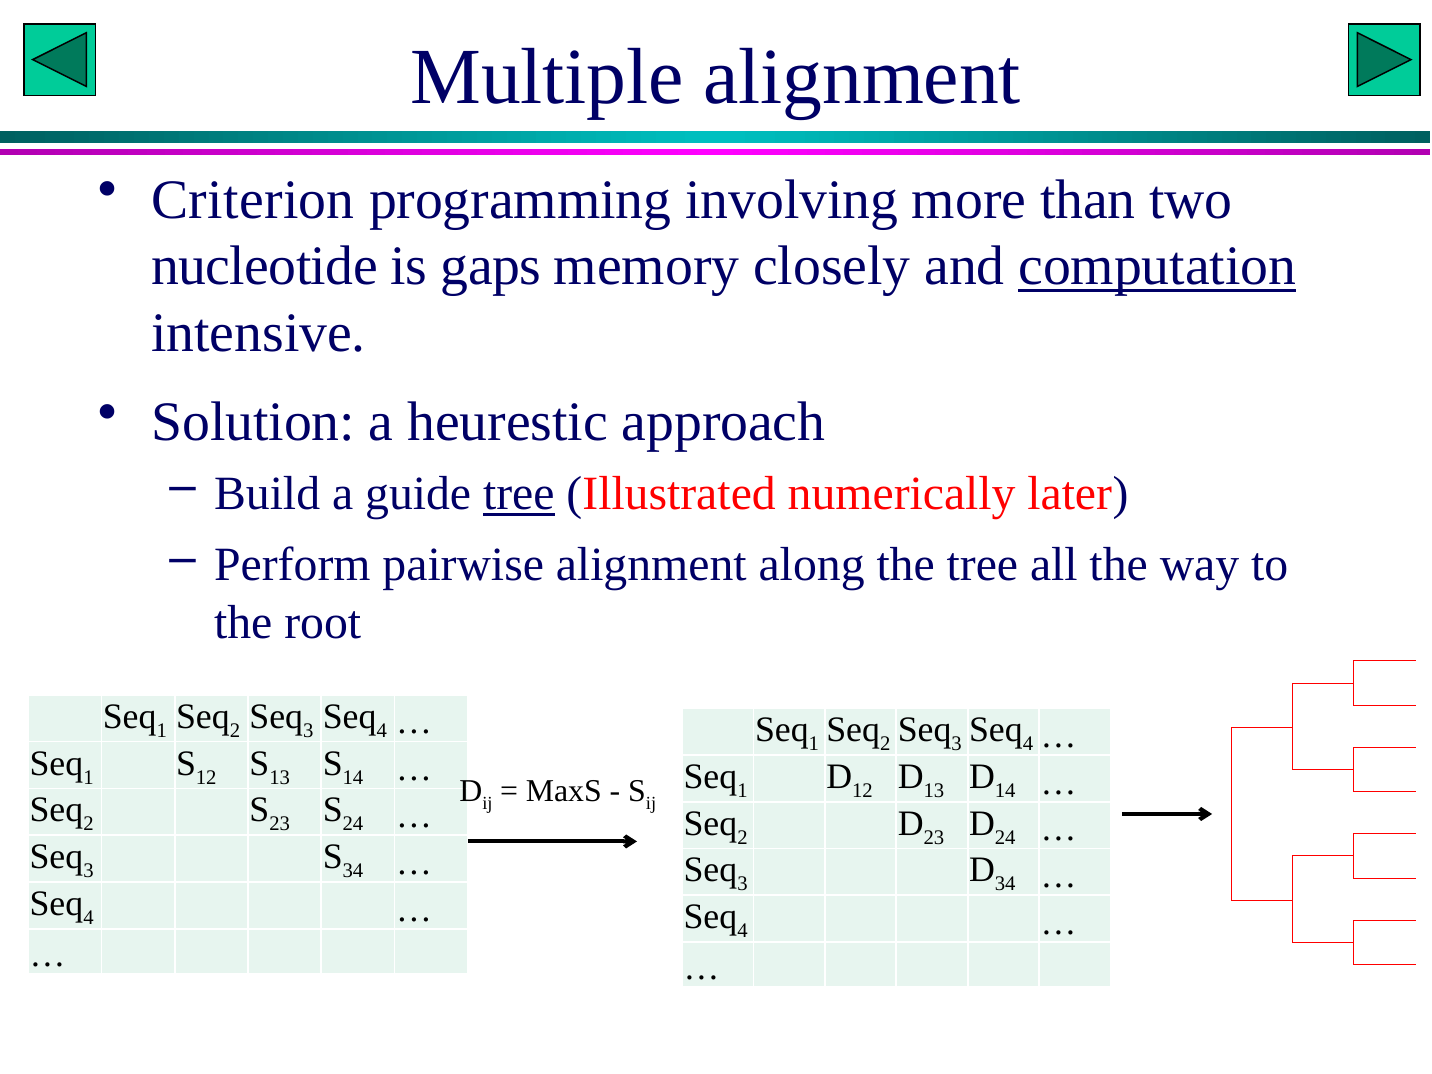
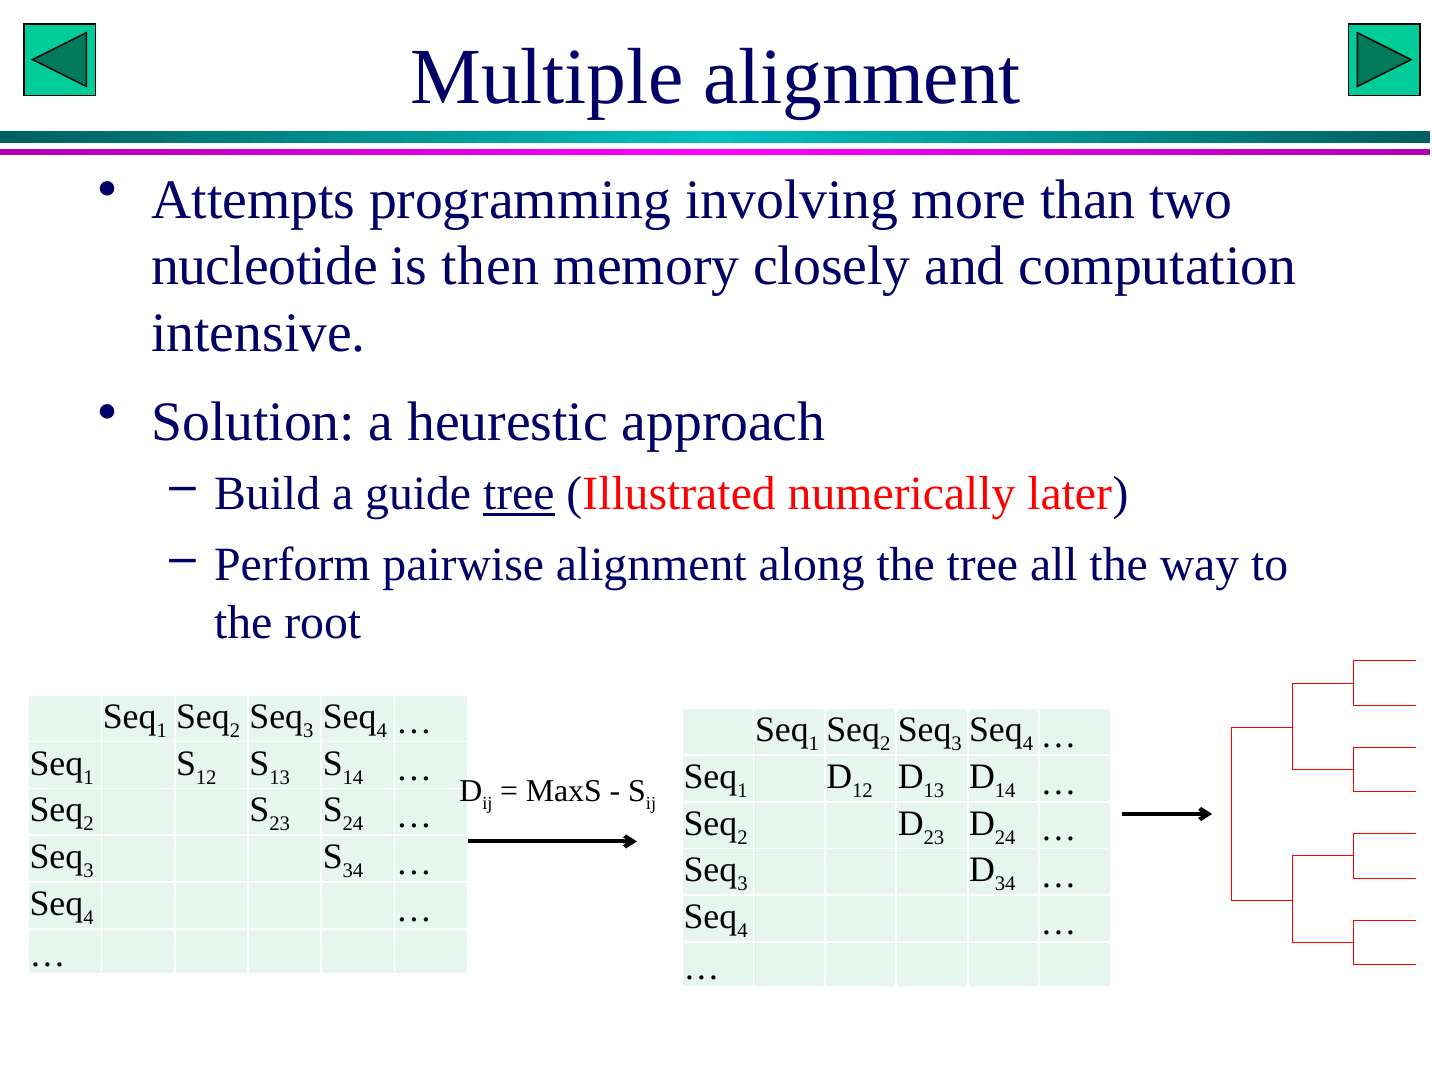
Criterion: Criterion -> Attempts
gaps: gaps -> then
computation underline: present -> none
